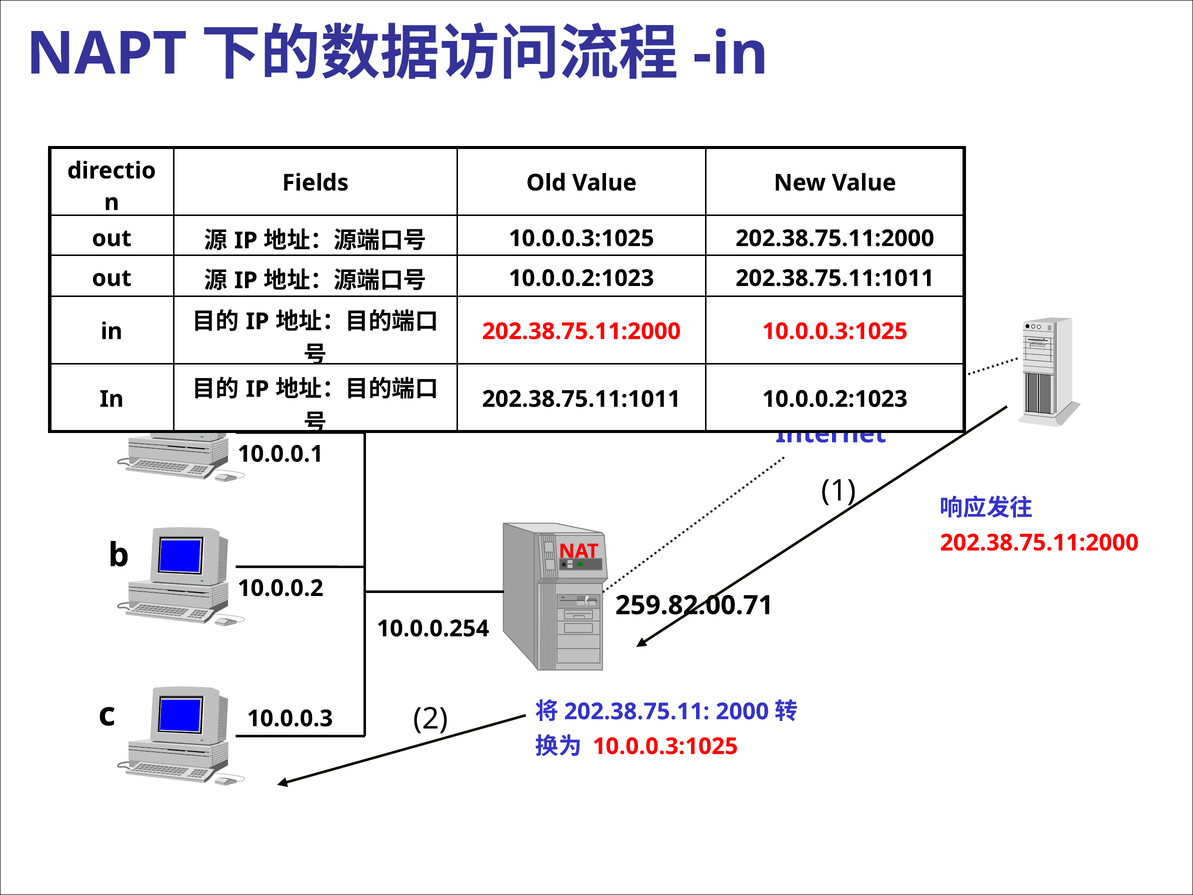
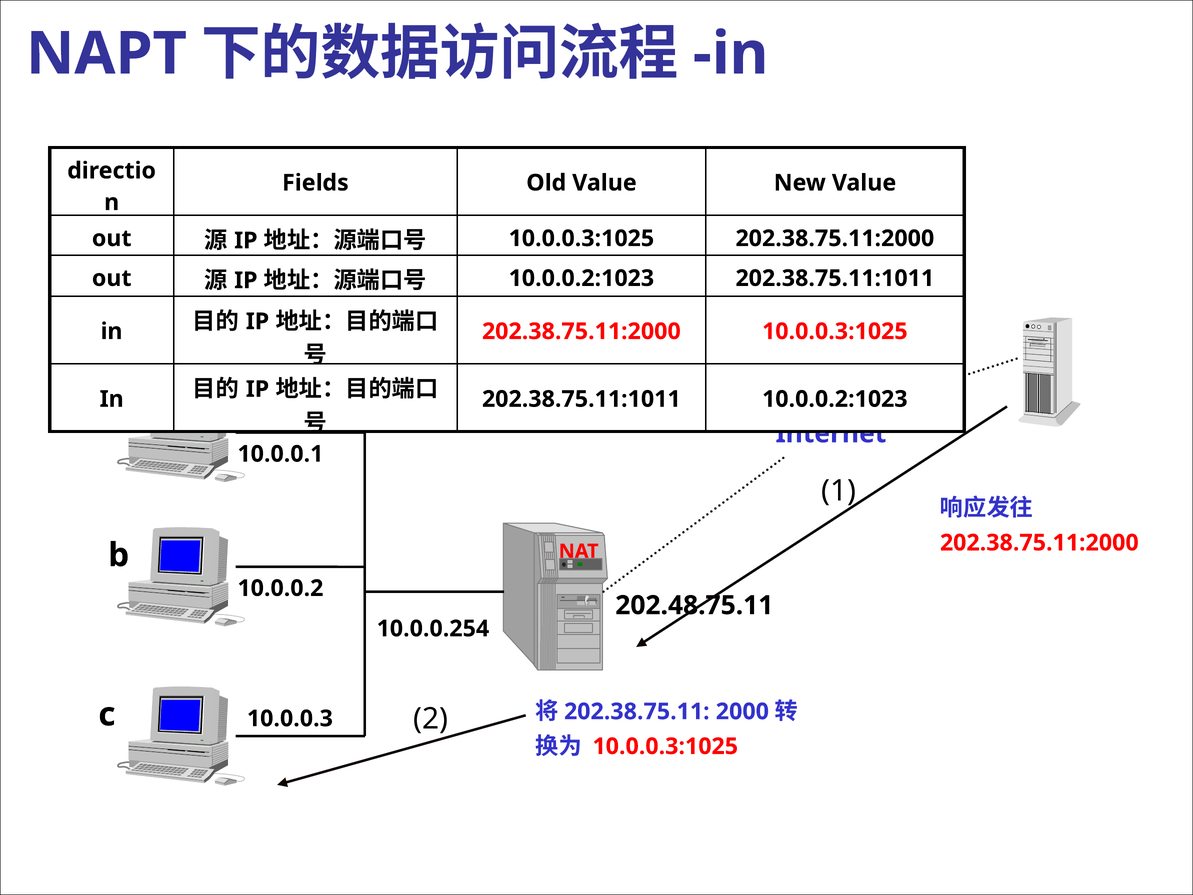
259.82.00.71: 259.82.00.71 -> 202.48.75.11
